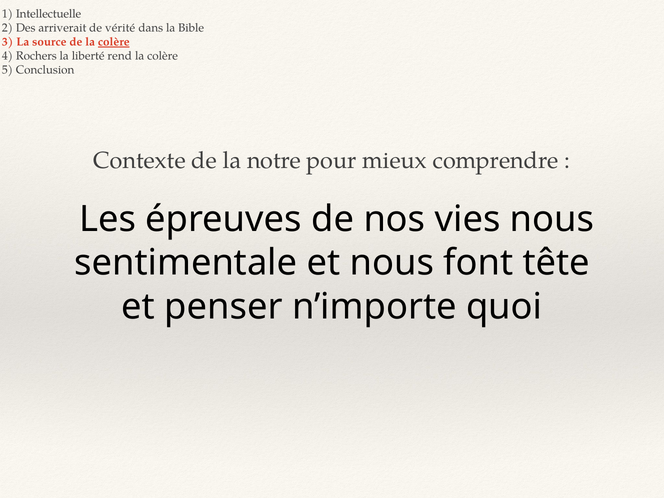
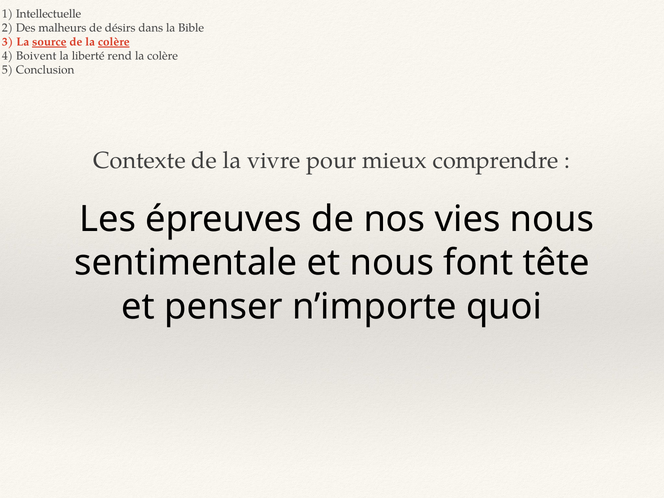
arriverait: arriverait -> malheurs
vérité: vérité -> désirs
source underline: none -> present
Rochers: Rochers -> Boivent
notre: notre -> vivre
